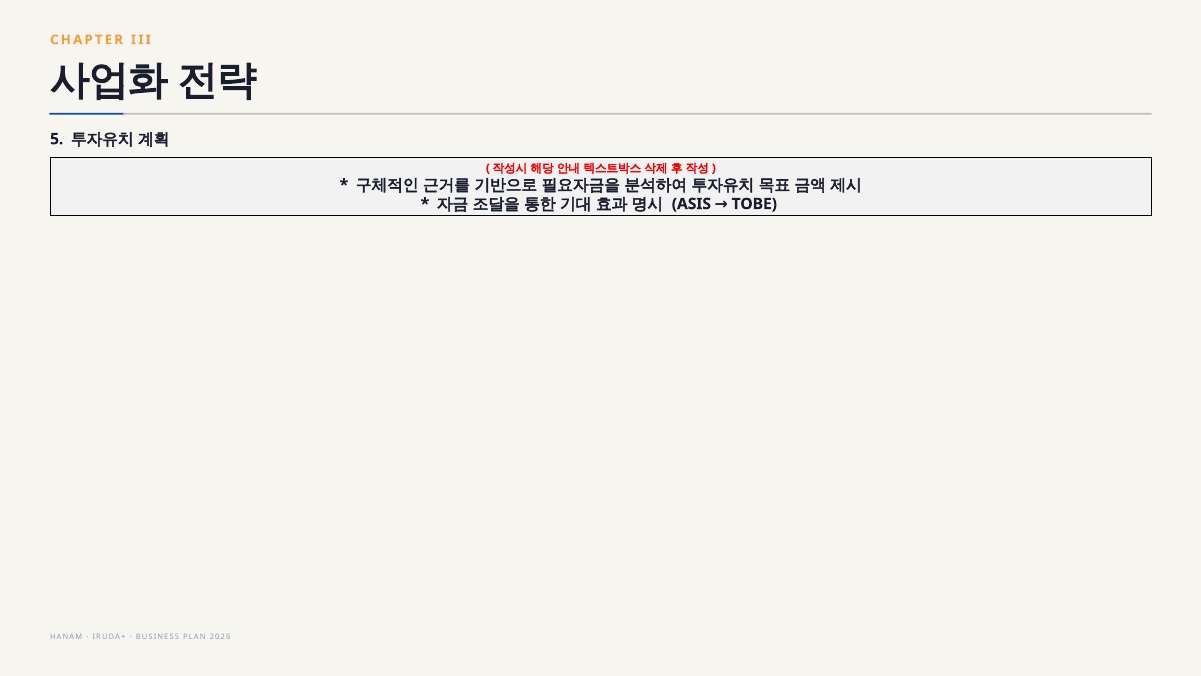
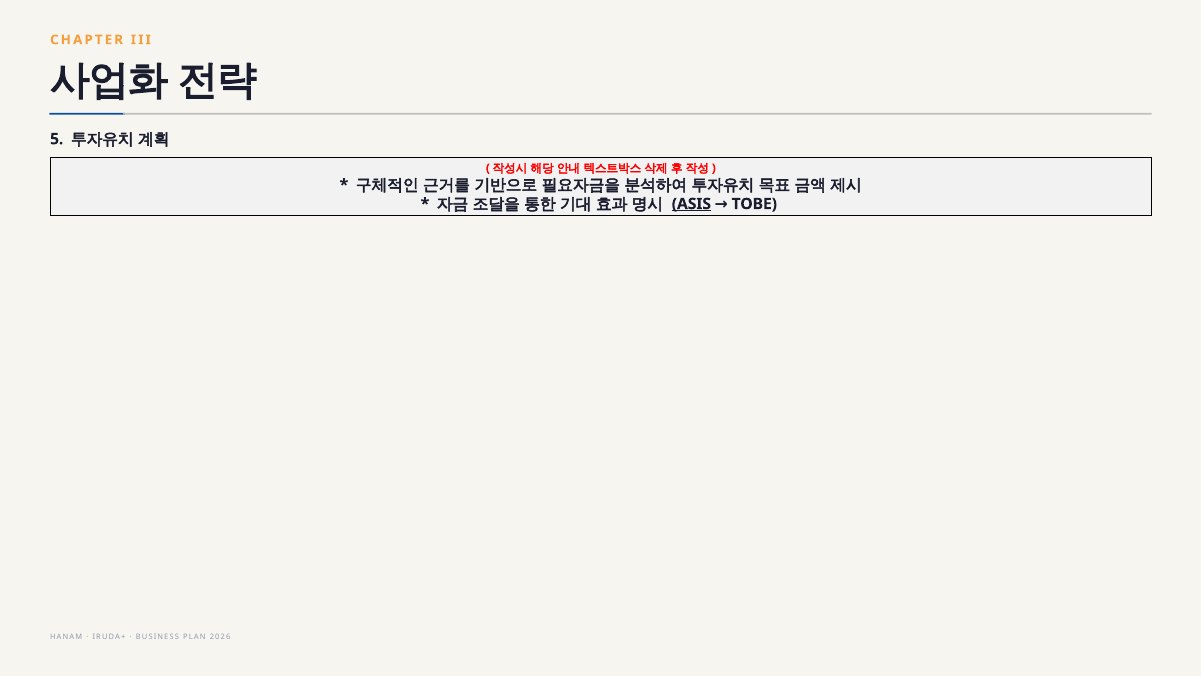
ASIS underline: none -> present
